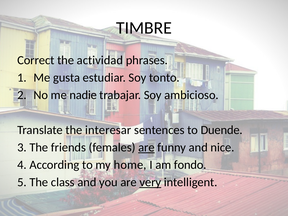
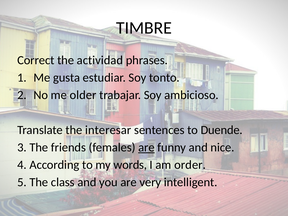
nadie: nadie -> older
home: home -> words
fondo: fondo -> order
very underline: present -> none
